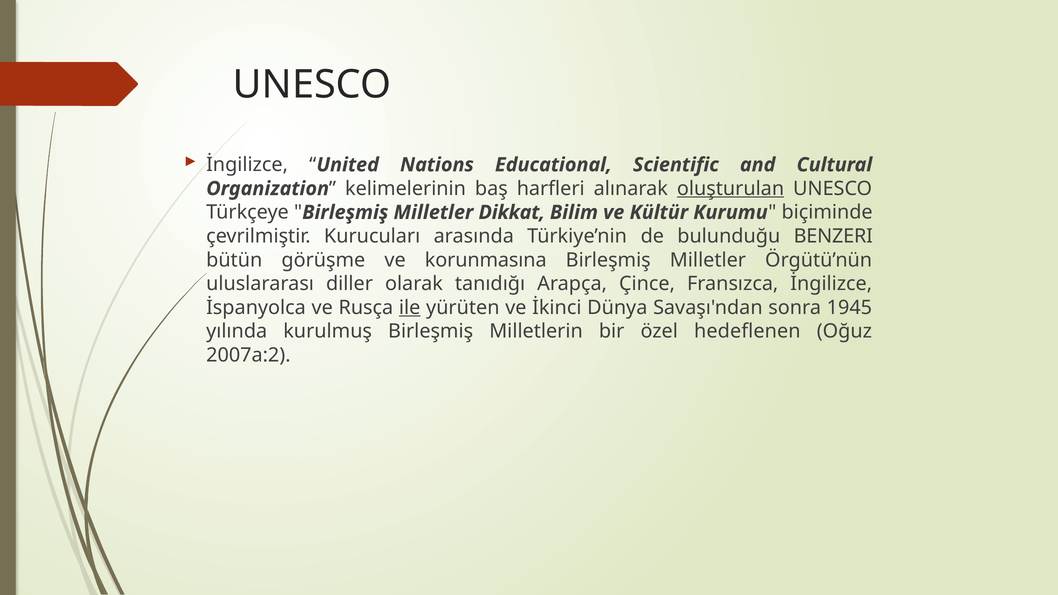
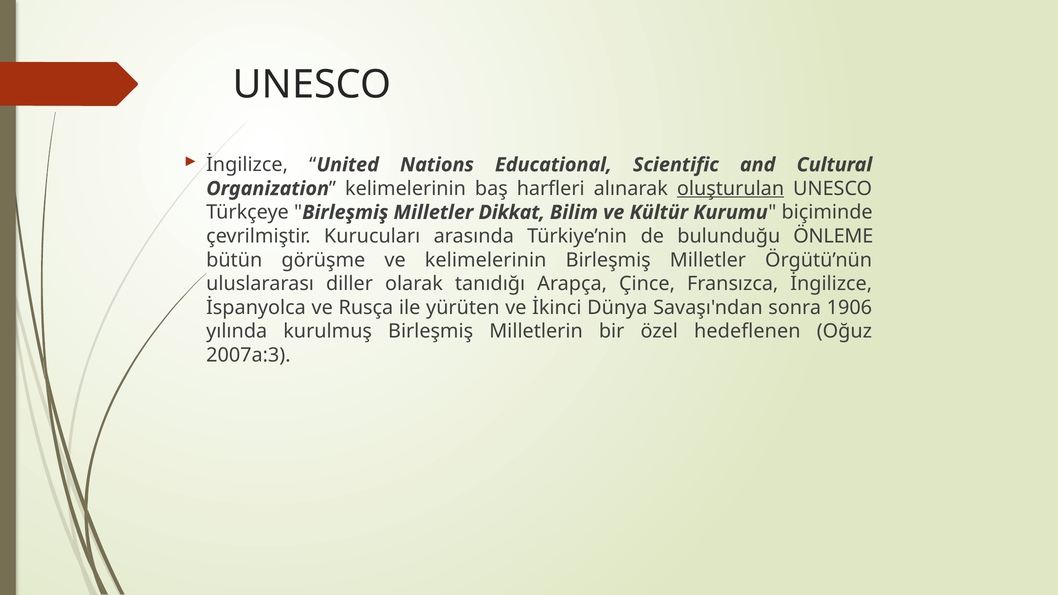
BENZERI: BENZERI -> ÖNLEME
ve korunmasına: korunmasına -> kelimelerinin
ile underline: present -> none
1945: 1945 -> 1906
2007a:2: 2007a:2 -> 2007a:3
